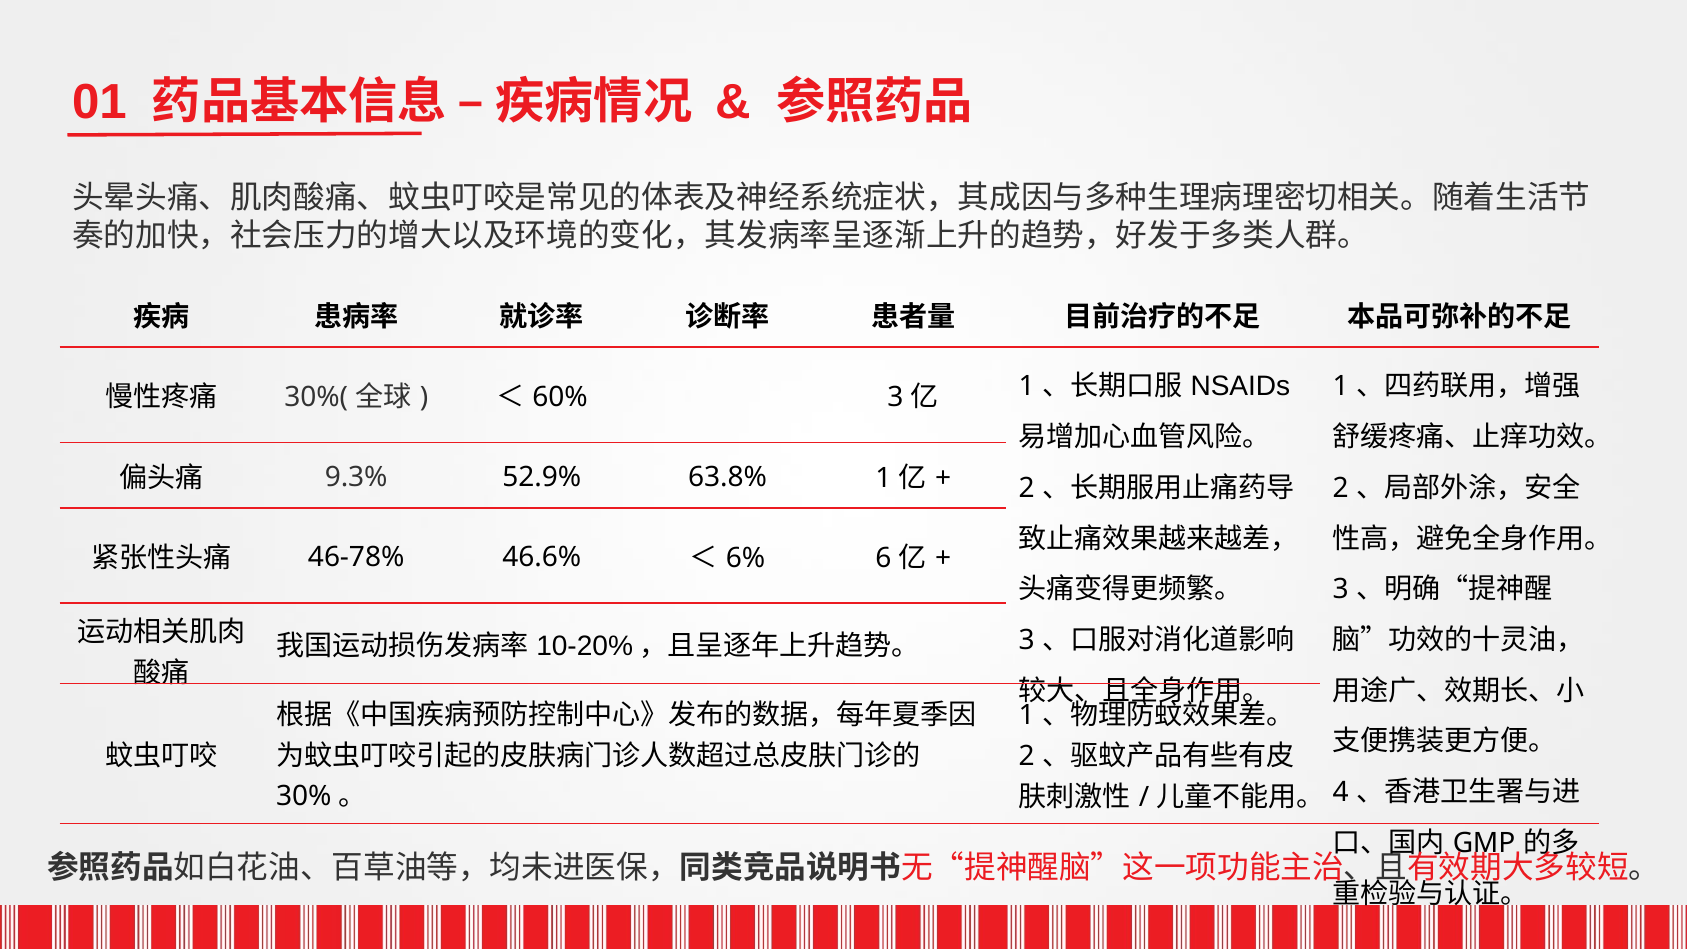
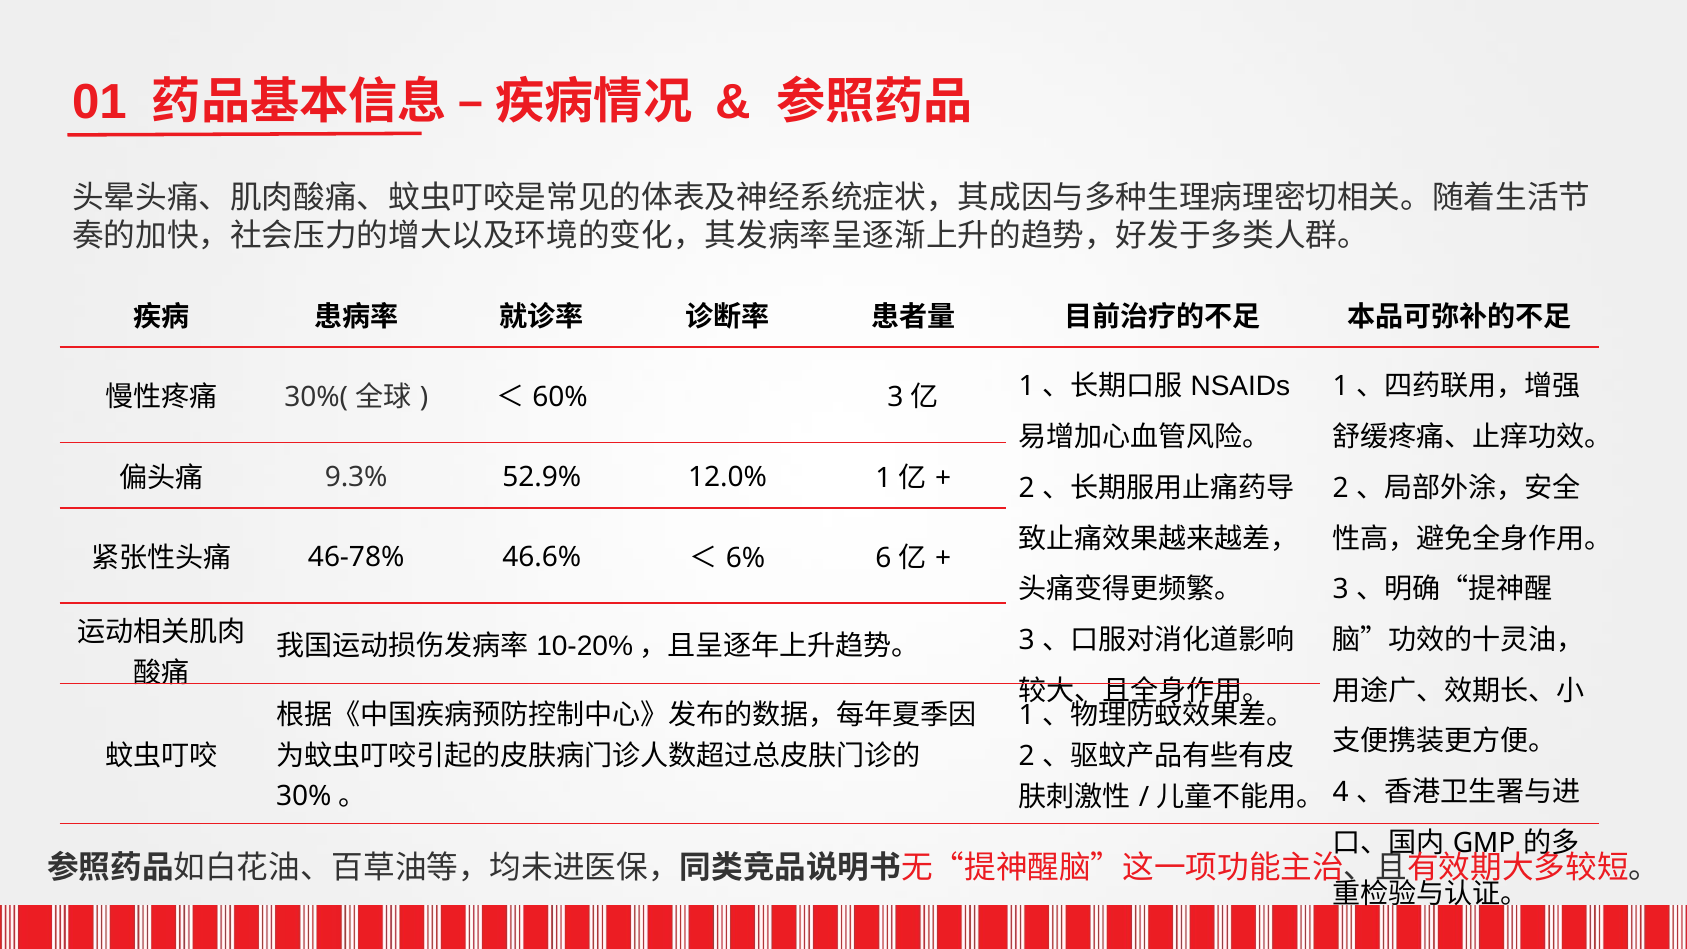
63.8%: 63.8% -> 12.0%
